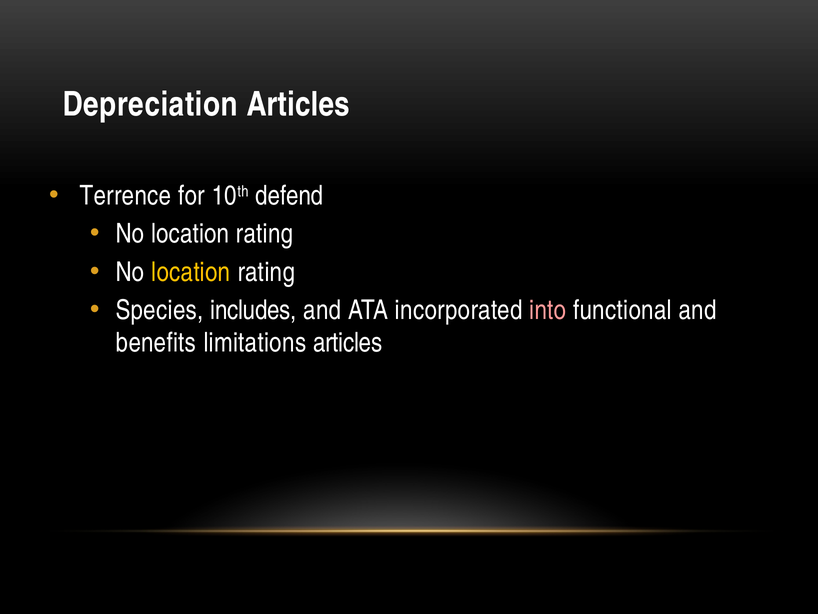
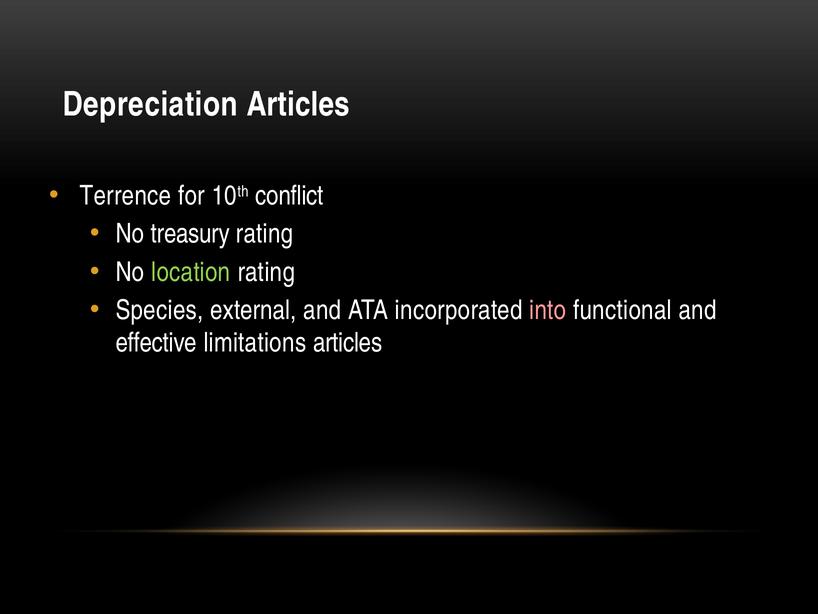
defend: defend -> conflict
location at (190, 234): location -> treasury
location at (191, 272) colour: yellow -> light green
includes: includes -> external
benefits: benefits -> effective
